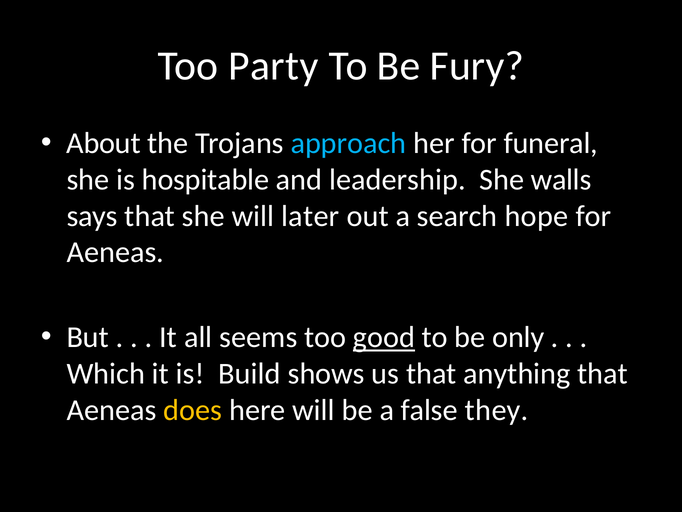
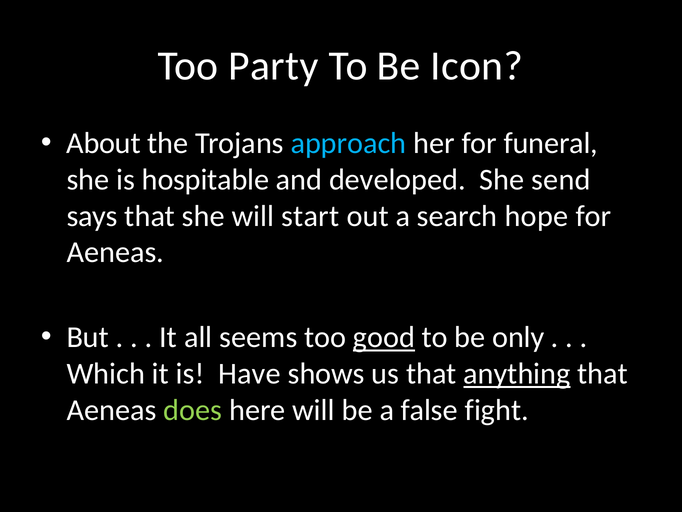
Fury: Fury -> Icon
leadership: leadership -> developed
walls: walls -> send
later: later -> start
Build: Build -> Have
anything underline: none -> present
does colour: yellow -> light green
they: they -> fight
